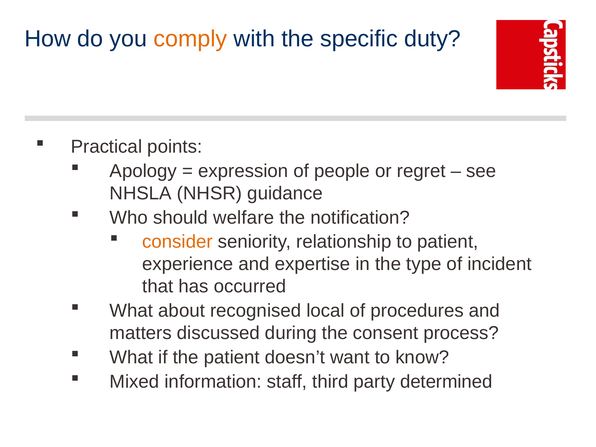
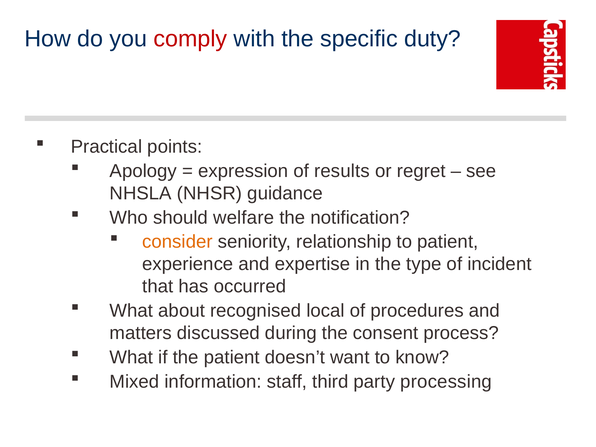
comply colour: orange -> red
people: people -> results
determined: determined -> processing
